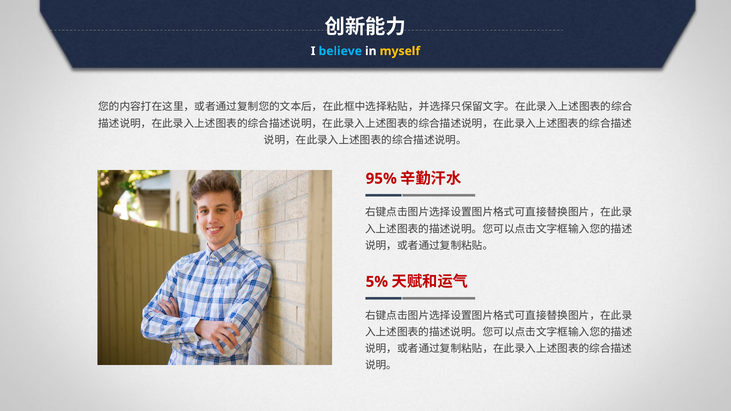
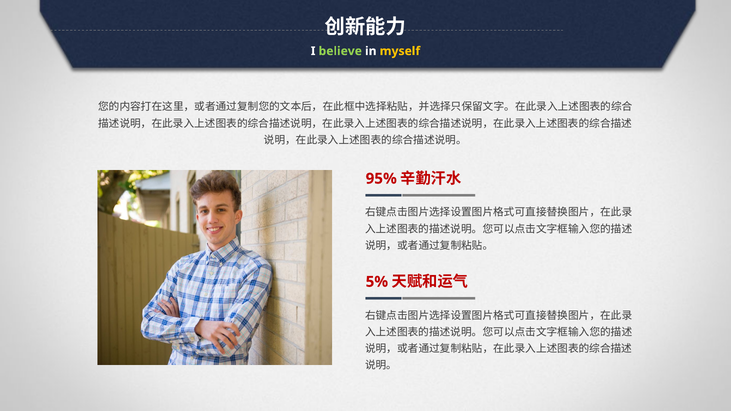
believe colour: light blue -> light green
